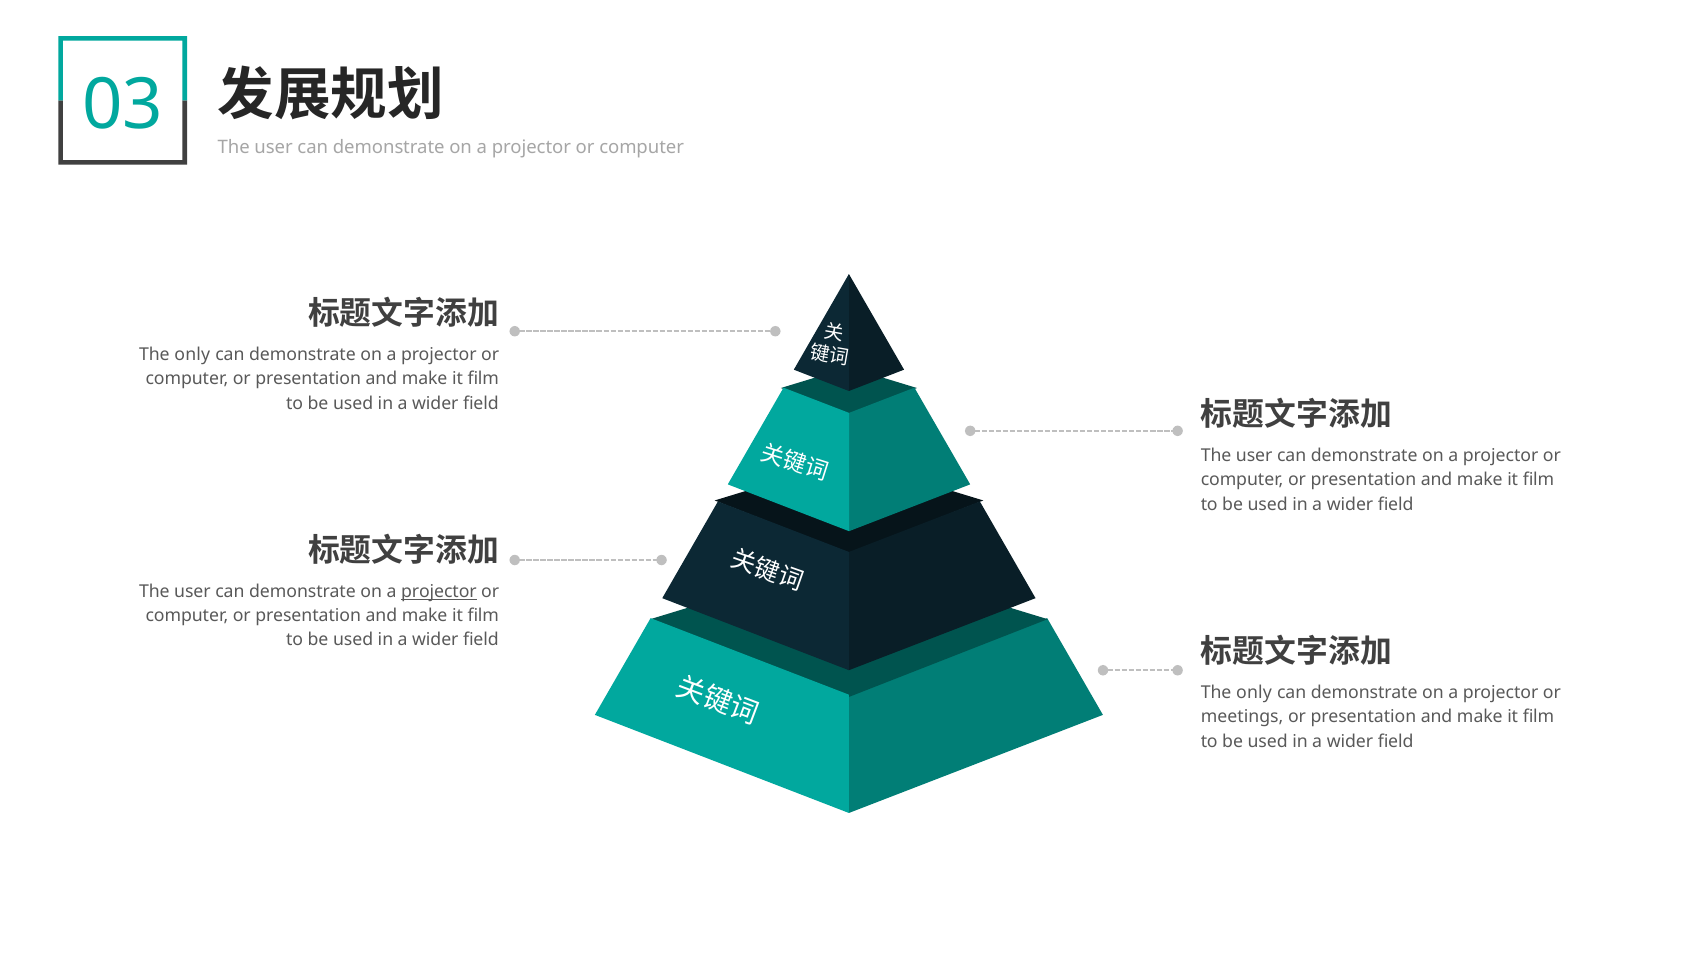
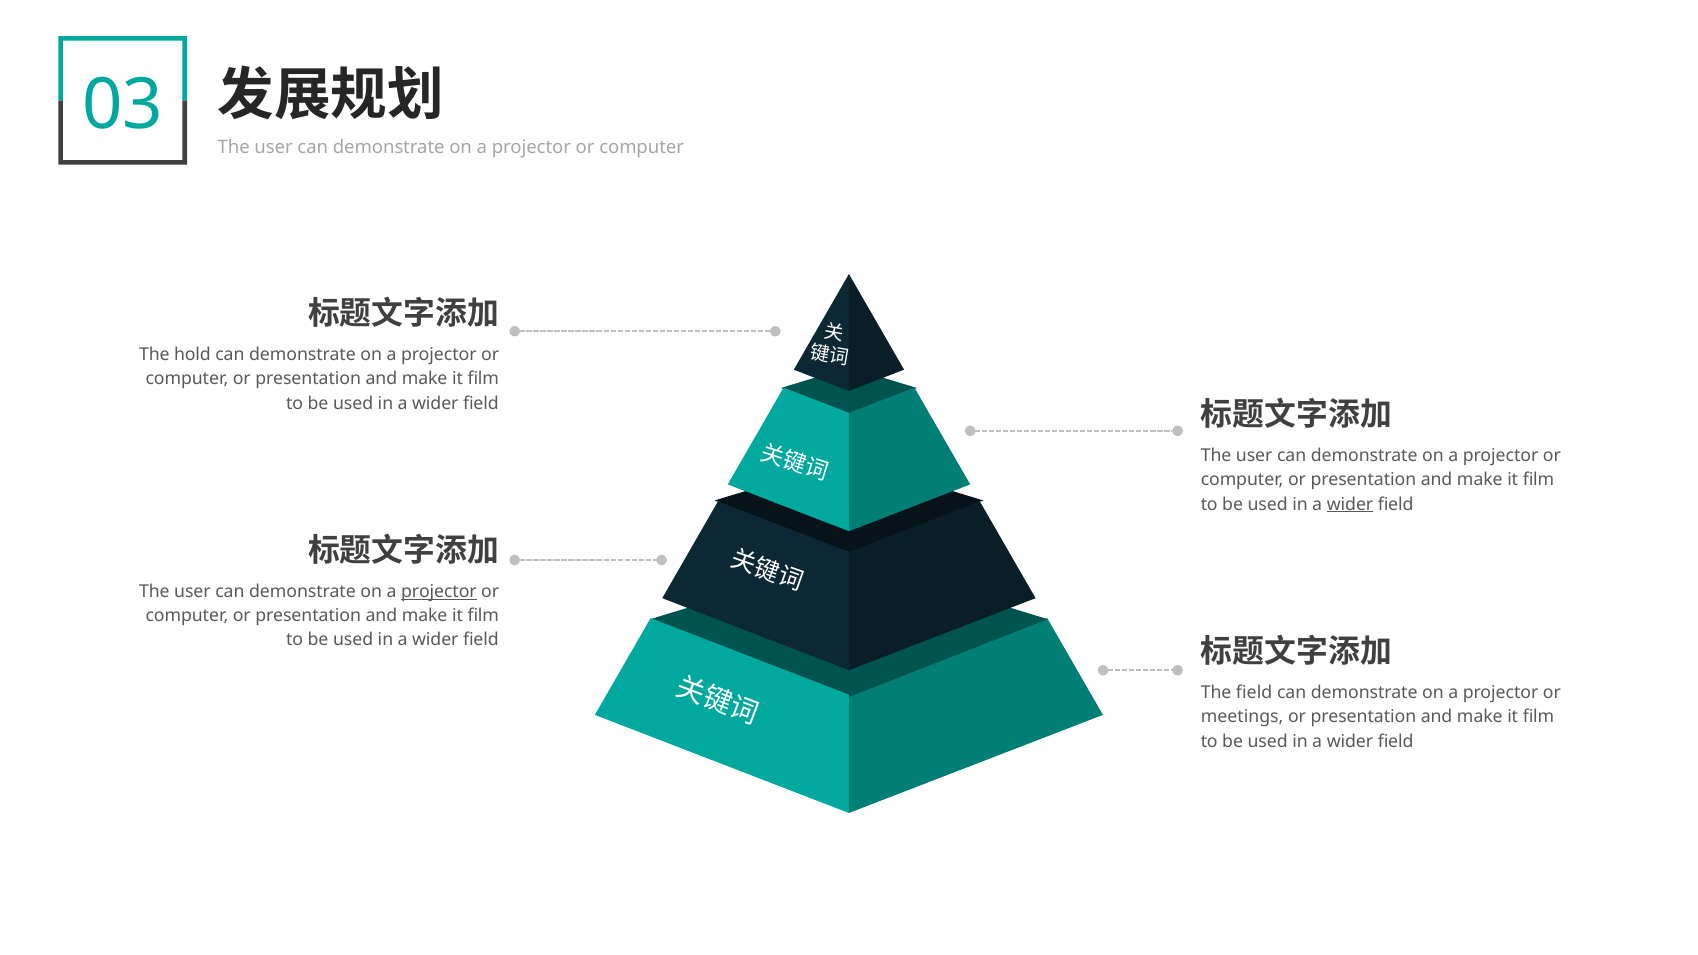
only at (192, 355): only -> hold
wider at (1350, 504) underline: none -> present
only at (1254, 693): only -> field
